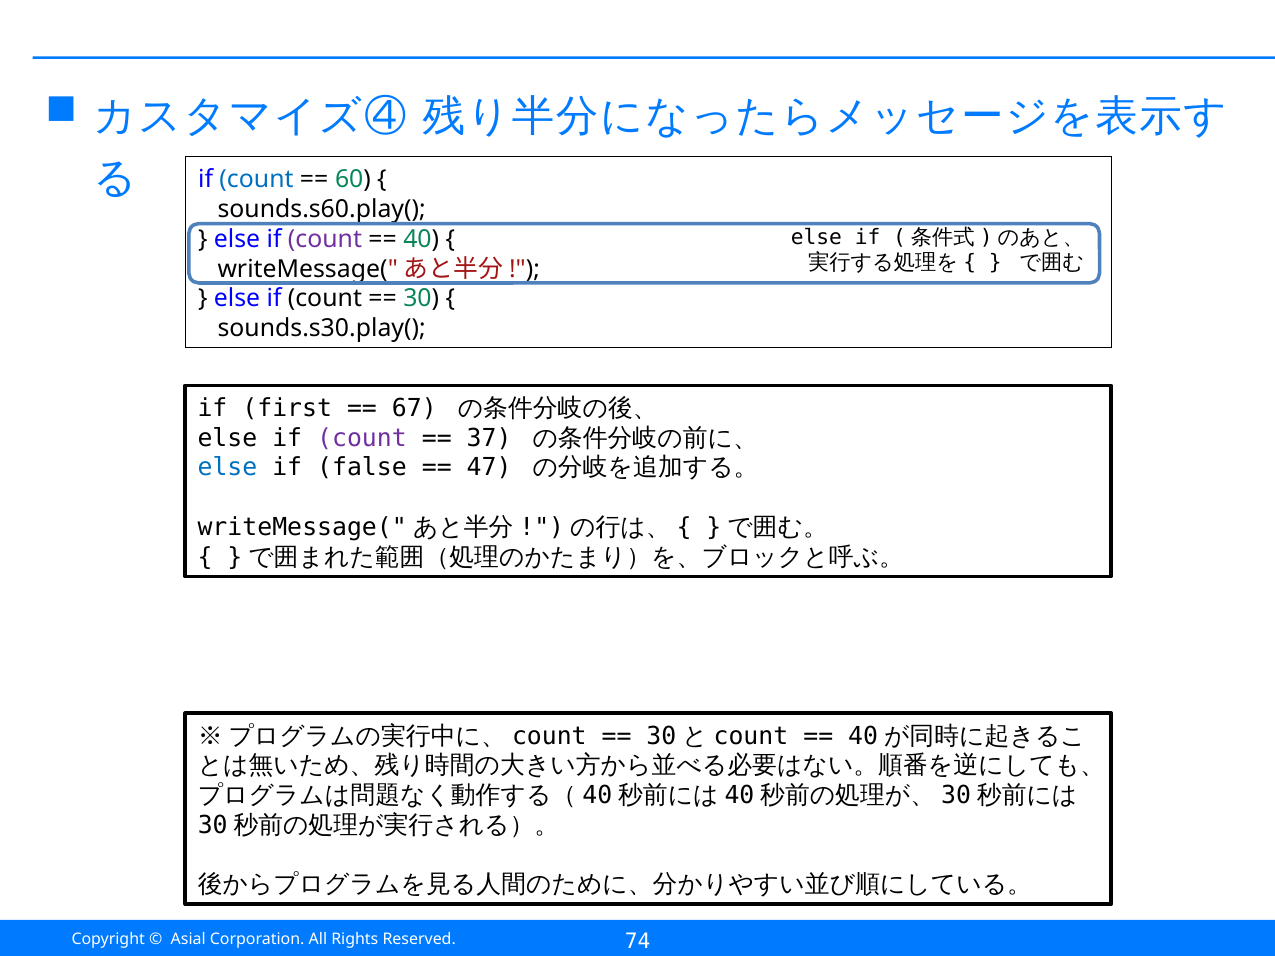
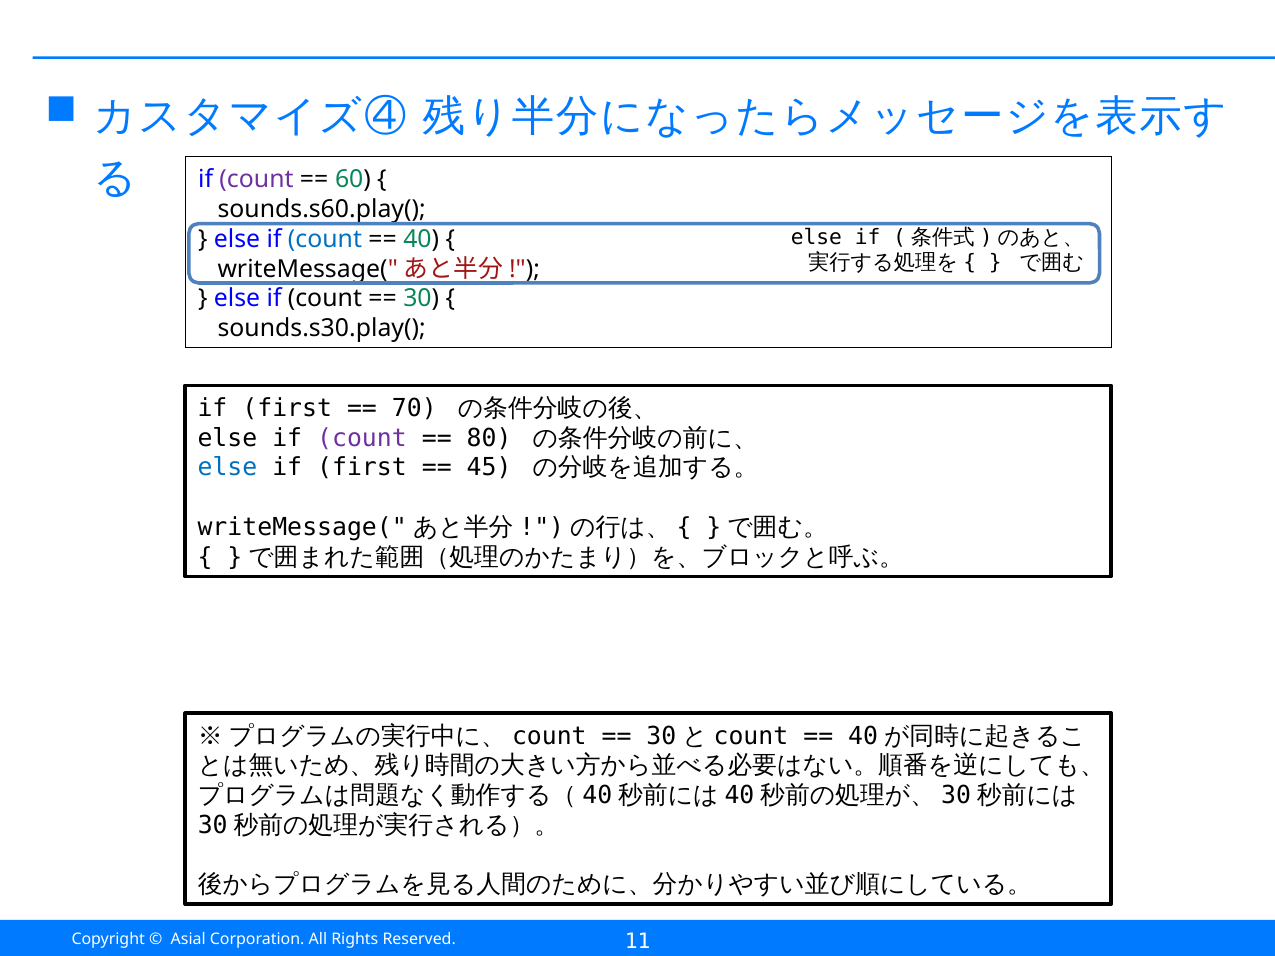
count at (257, 180) colour: blue -> purple
count at (325, 239) colour: purple -> blue
67: 67 -> 70
37: 37 -> 80
false at (362, 468): false -> first
47: 47 -> 45
74: 74 -> 11
